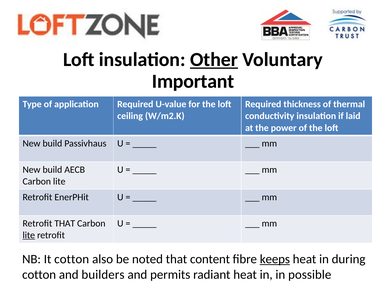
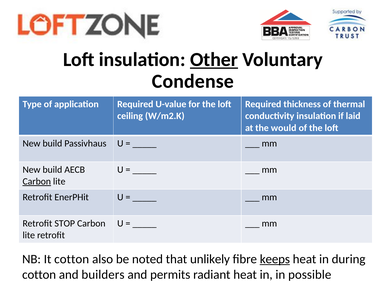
Important: Important -> Condense
power: power -> would
Carbon at (37, 181) underline: none -> present
Retrofit THAT: THAT -> STOP
lite at (29, 235) underline: present -> none
content: content -> unlikely
